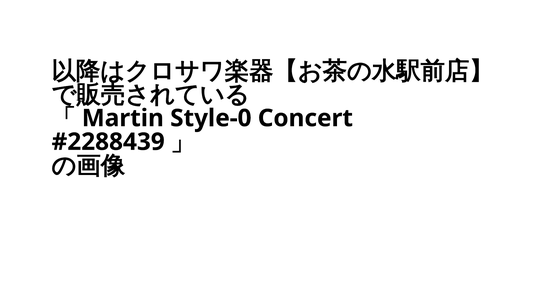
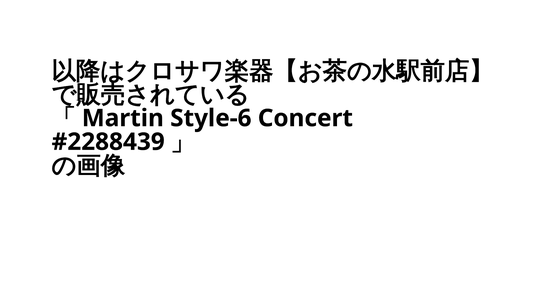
Style-0: Style-0 -> Style-6
